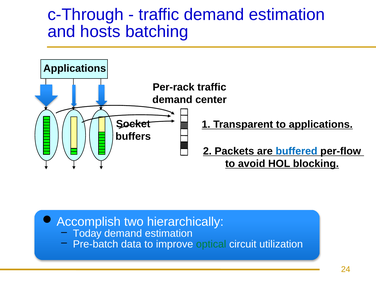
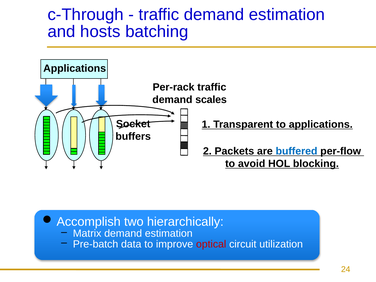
center: center -> scales
Today: Today -> Matrix
optical colour: green -> red
